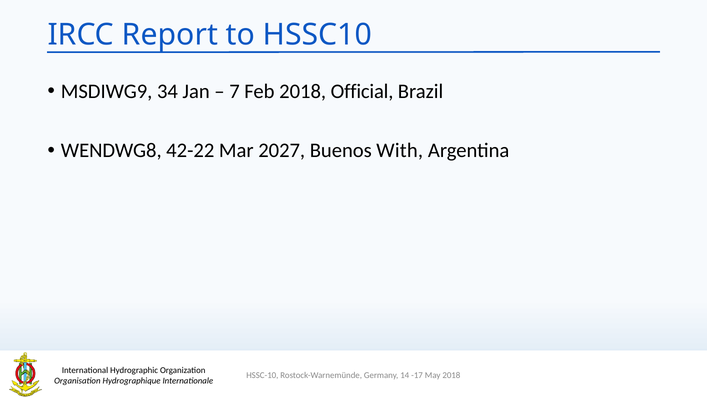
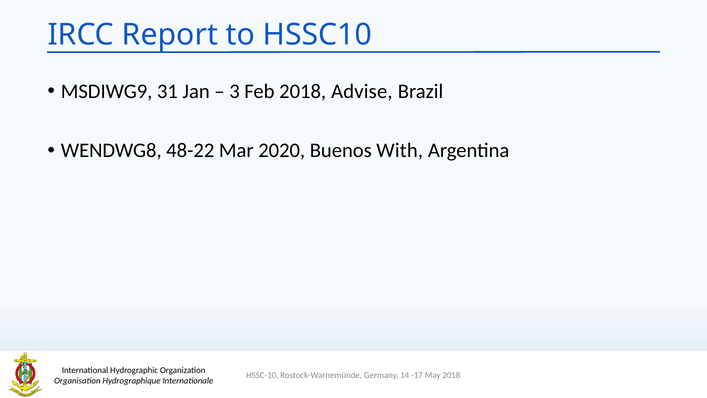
34: 34 -> 31
7: 7 -> 3
Official: Official -> Advise
42-22: 42-22 -> 48-22
2027: 2027 -> 2020
